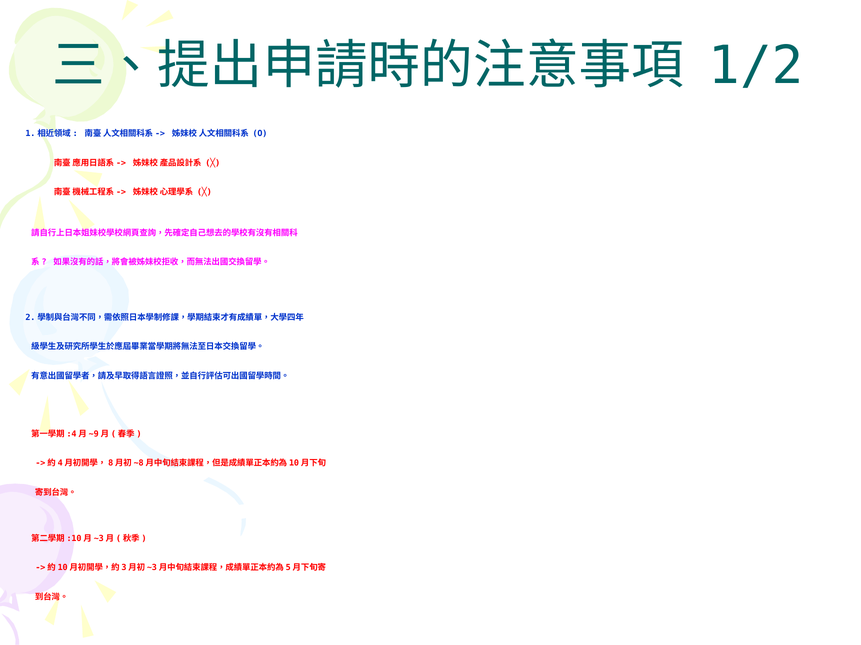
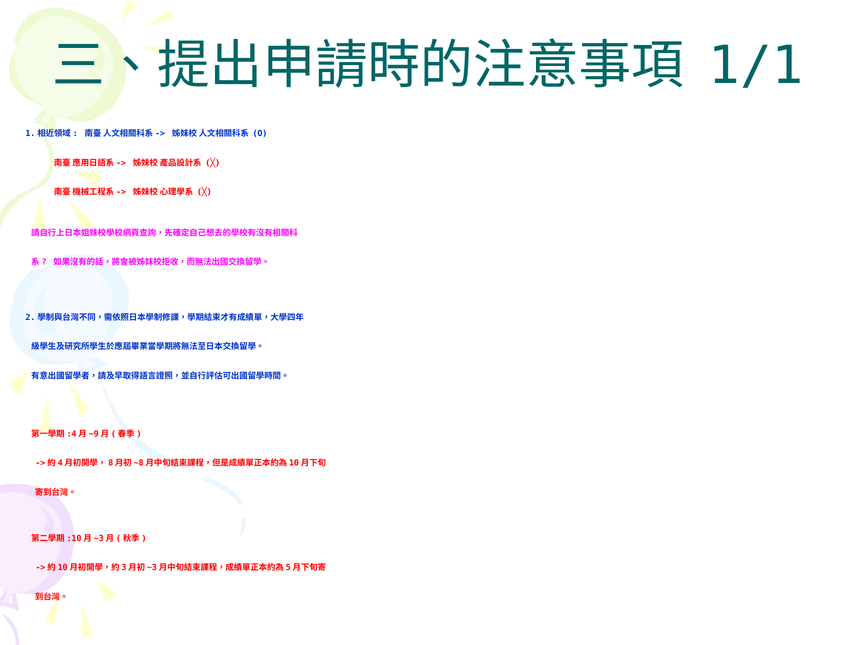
1/2: 1/2 -> 1/1
